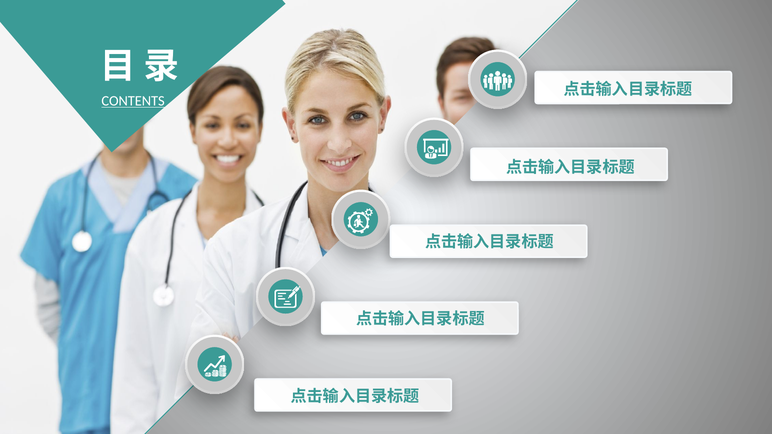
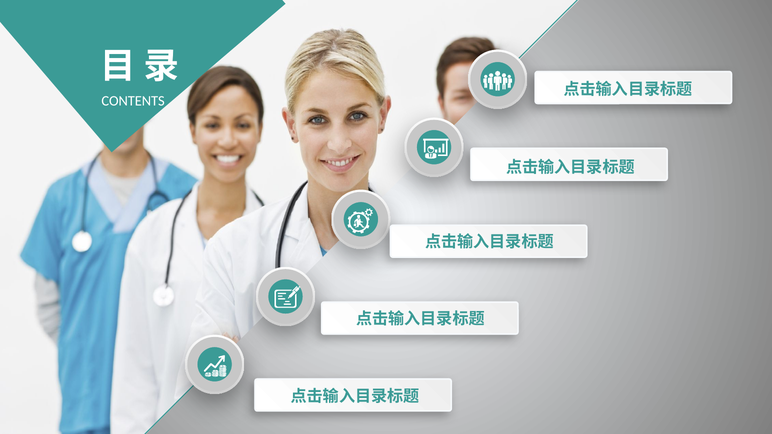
CONTENTS underline: present -> none
